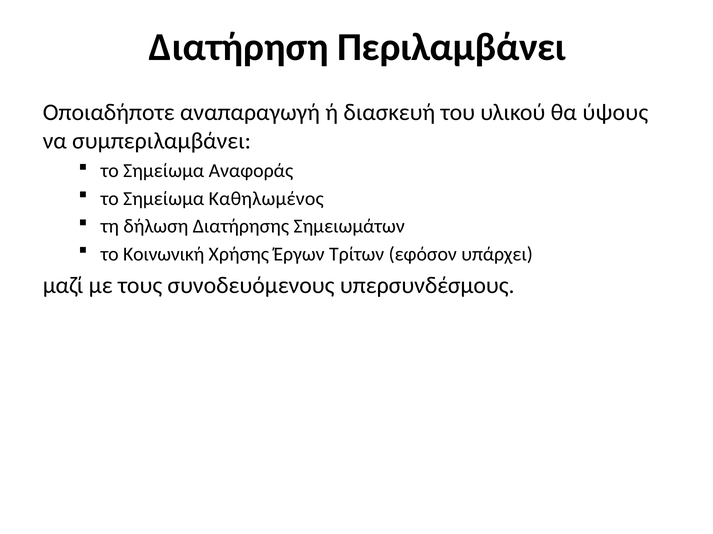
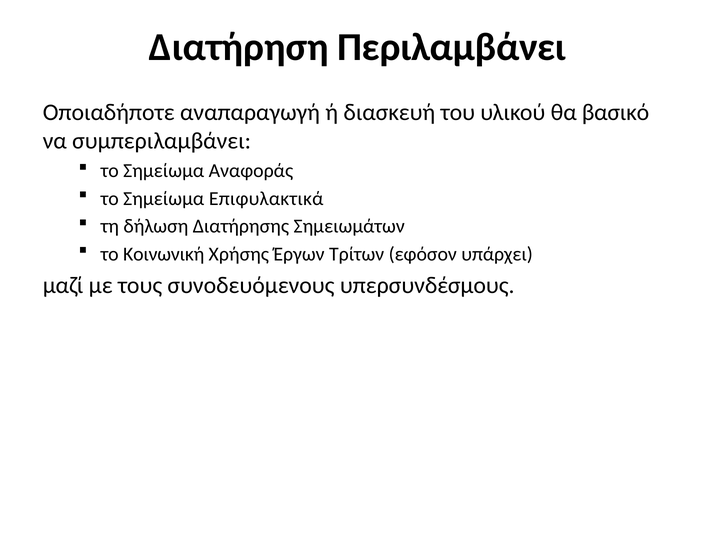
ύψους: ύψους -> βασικό
Καθηλωμένος: Καθηλωμένος -> Επιφυλακτικά
